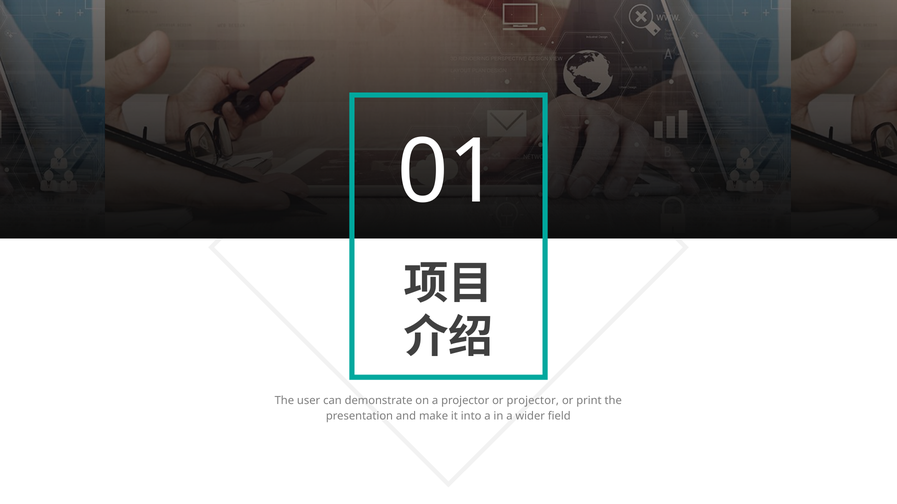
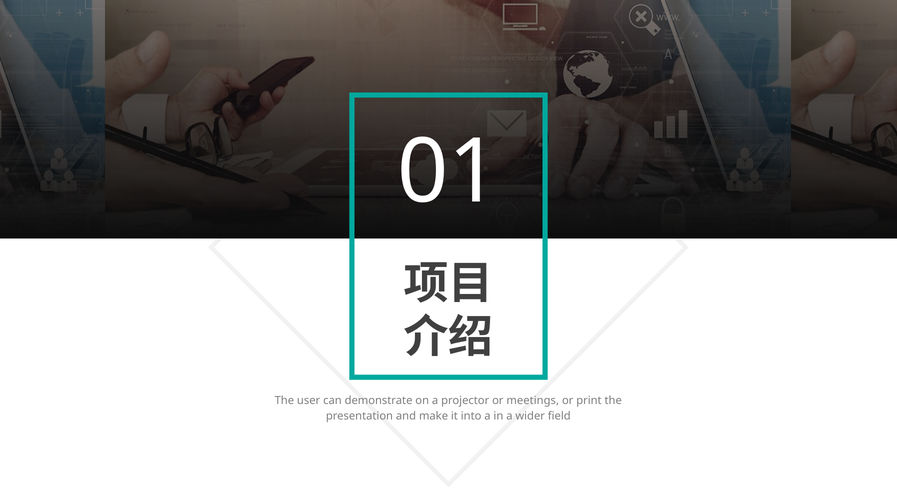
or projector: projector -> meetings
